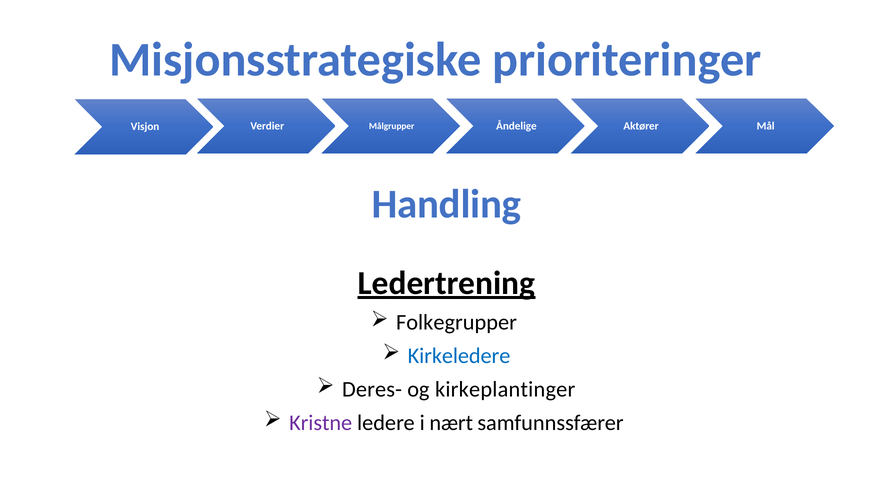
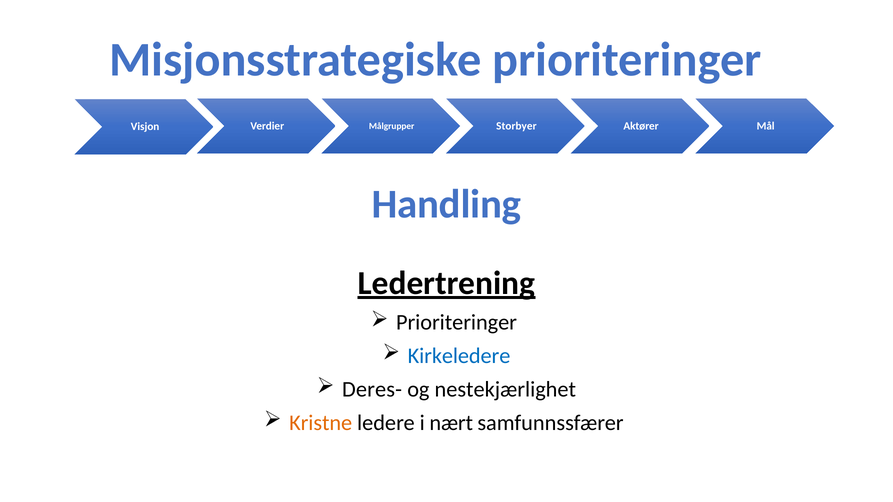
Åndelige: Åndelige -> Storbyer
Folkegrupper at (456, 323): Folkegrupper -> Prioriteringer
kirkeplantinger: kirkeplantinger -> nestekjærlighet
Kristne colour: purple -> orange
